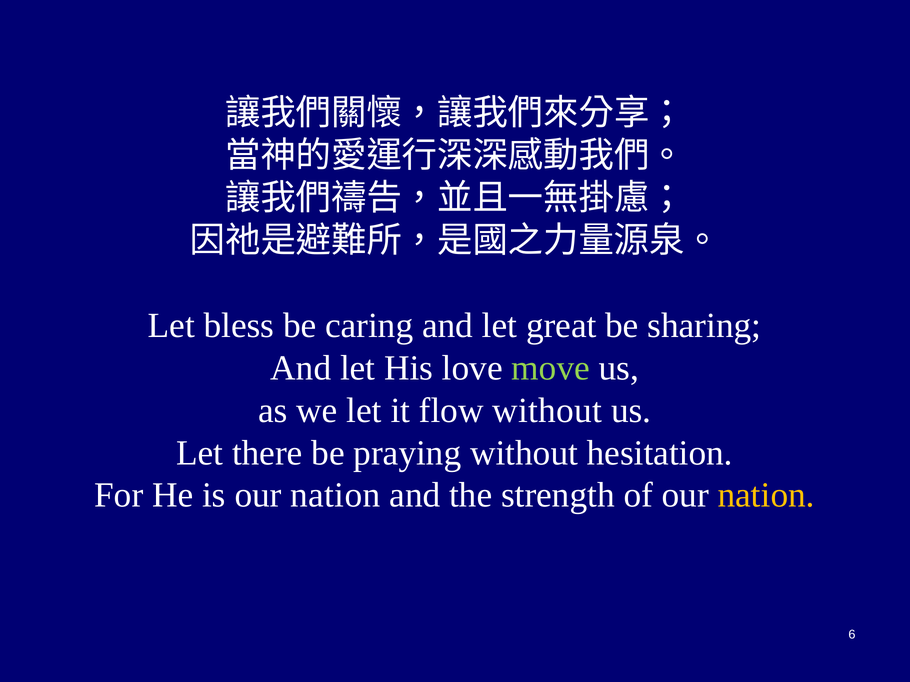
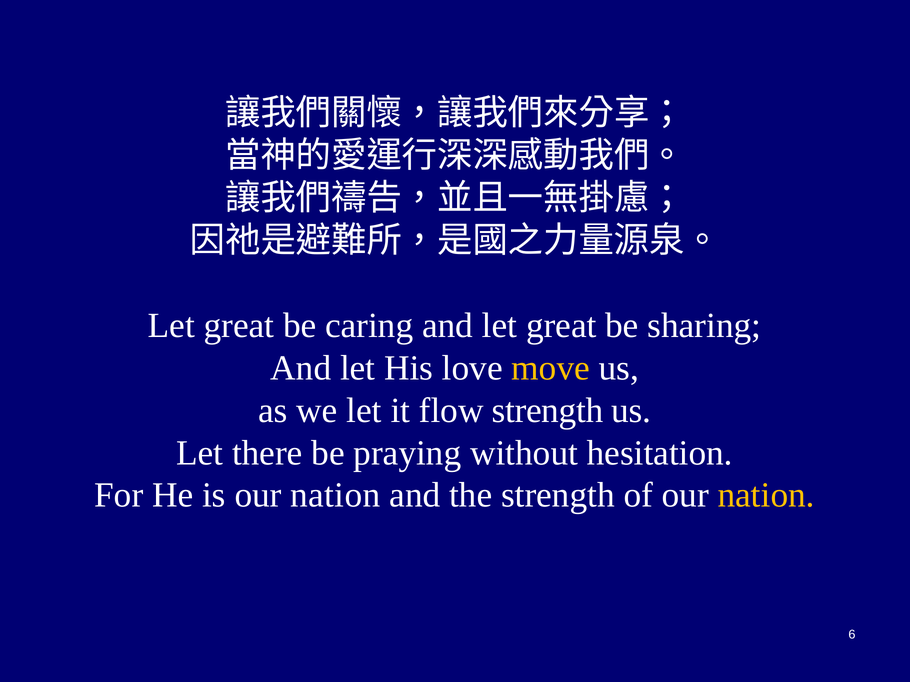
bless at (239, 326): bless -> great
move colour: light green -> yellow
flow without: without -> strength
